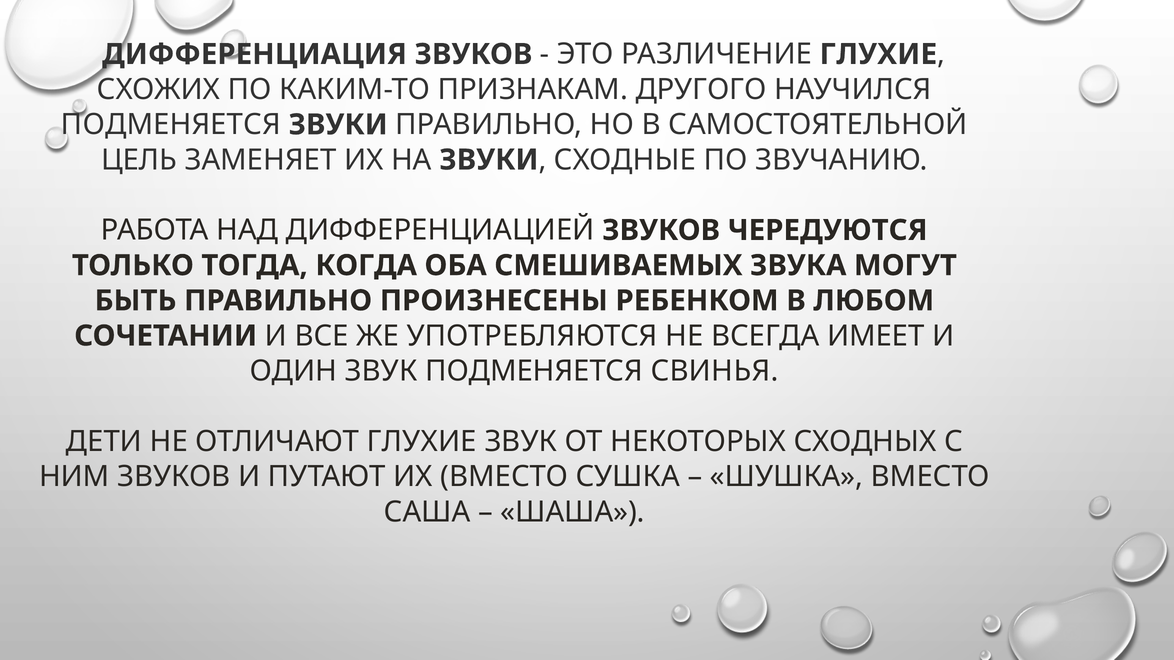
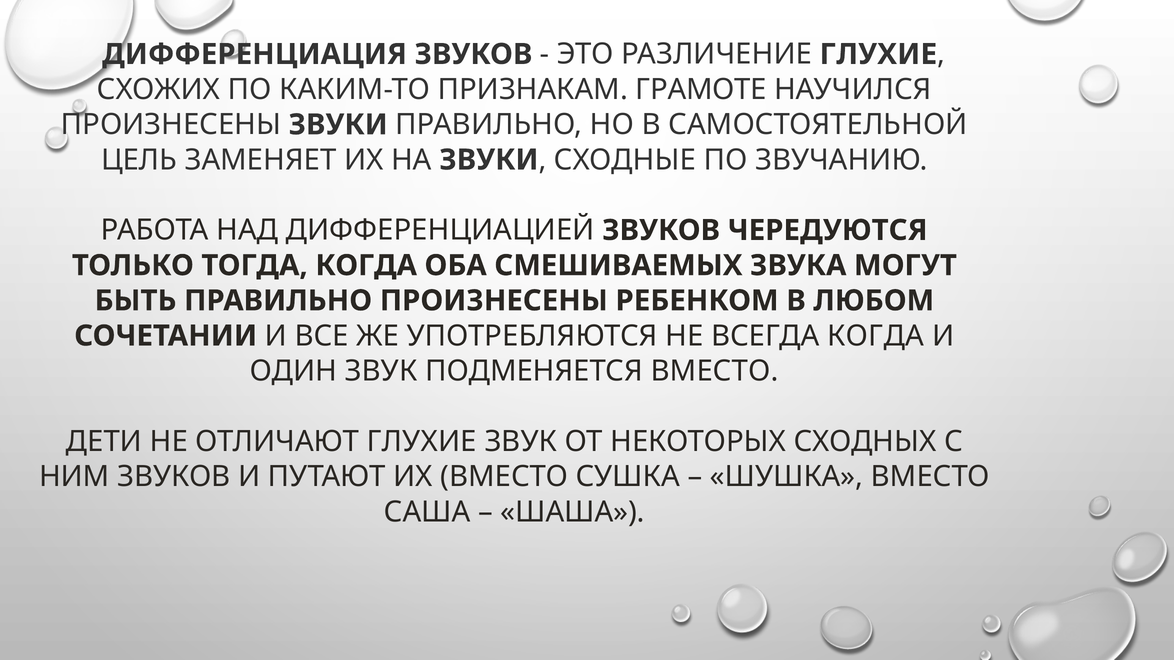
ДРУГОГО: ДРУГОГО -> ГРАМОТЕ
ПОДМЕНЯЕТСЯ at (171, 125): ПОДМЕНЯЕТСЯ -> ПРОИЗНЕСЕНЫ
ВСЕГДА ИМЕЕТ: ИМЕЕТ -> КОГДА
ПОДМЕНЯЕТСЯ СВИНЬЯ: СВИНЬЯ -> ВМЕСТО
